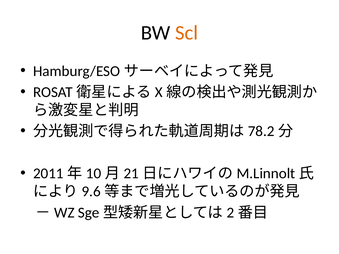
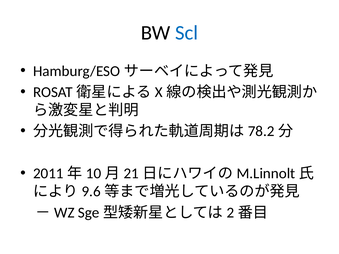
Scl colour: orange -> blue
